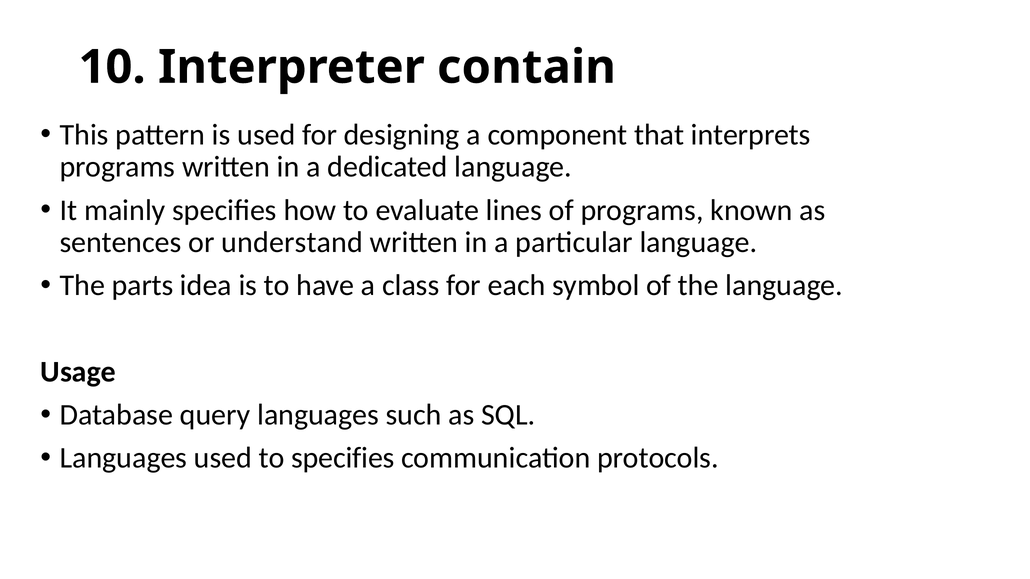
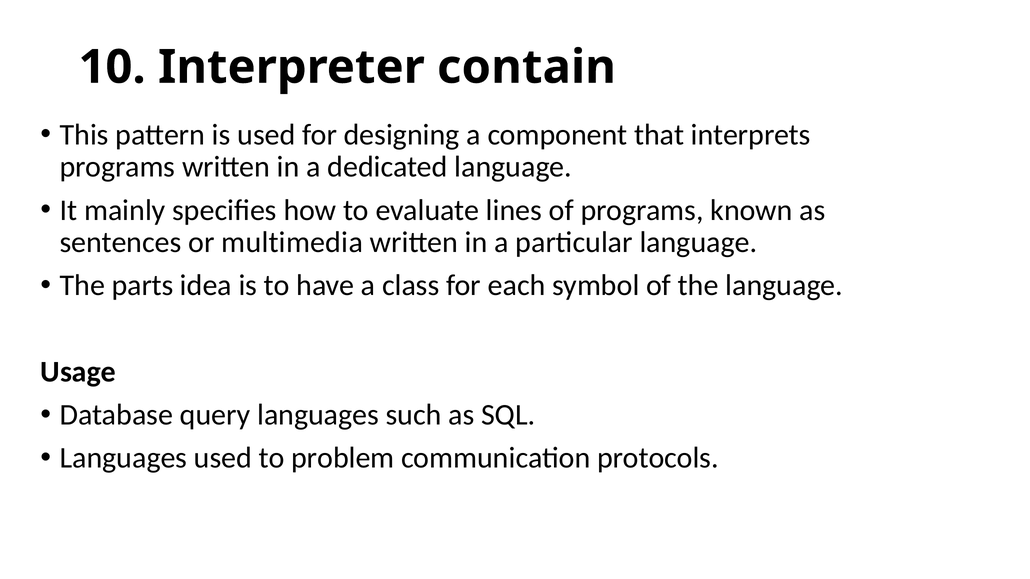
understand: understand -> multimedia
to specifies: specifies -> problem
